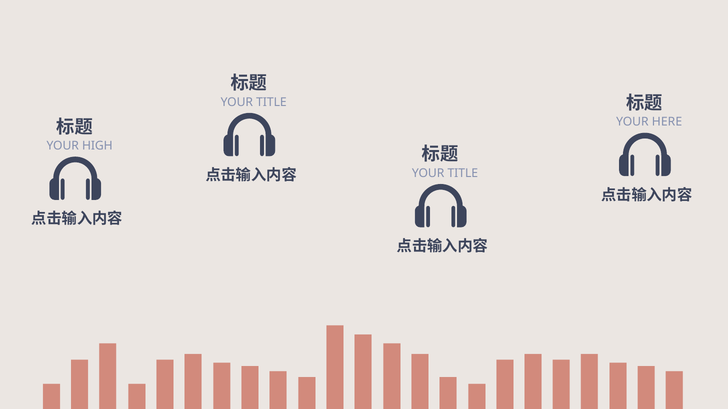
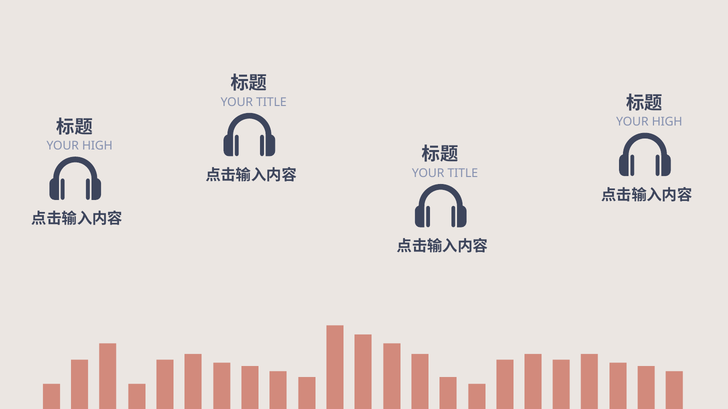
HERE at (667, 122): HERE -> HIGH
